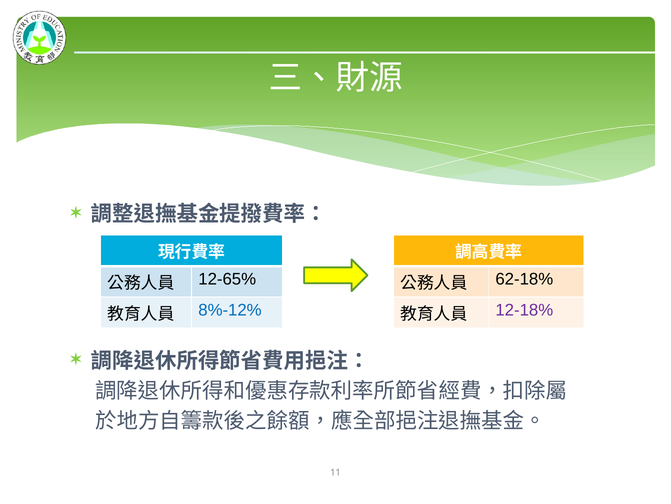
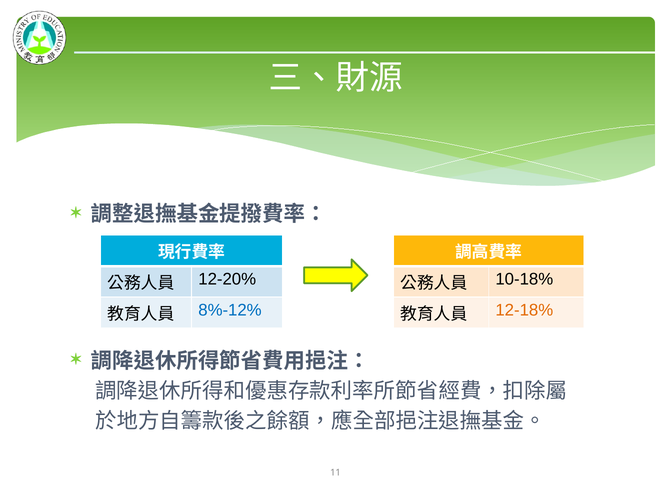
12-65%: 12-65% -> 12-20%
62-18%: 62-18% -> 10-18%
12-18% colour: purple -> orange
